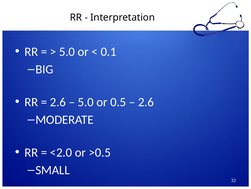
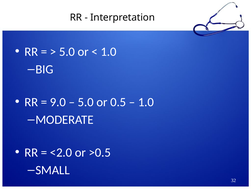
0.1 at (109, 51): 0.1 -> 1.0
2.6 at (58, 102): 2.6 -> 9.0
2.6 at (146, 102): 2.6 -> 1.0
